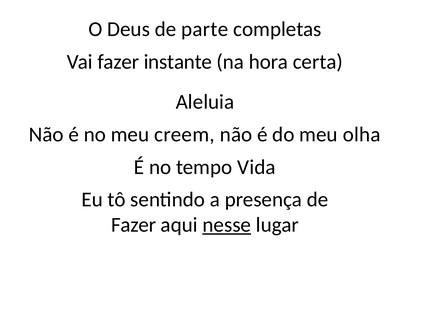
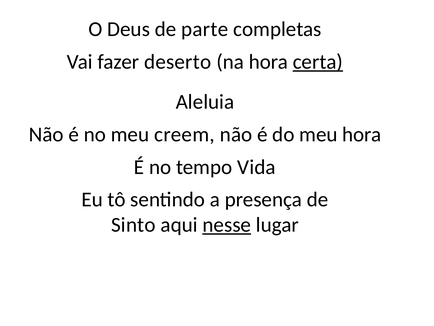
instante: instante -> deserto
certa underline: none -> present
meu olha: olha -> hora
Fazer at (134, 225): Fazer -> Sinto
